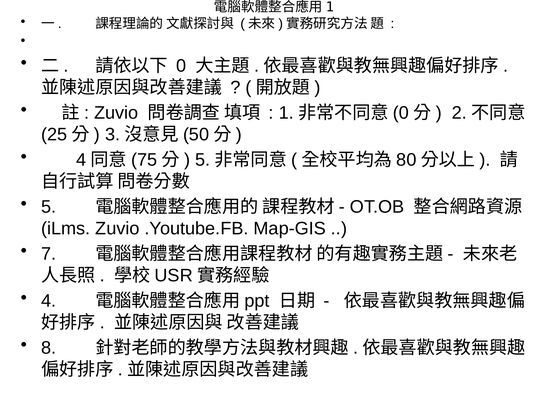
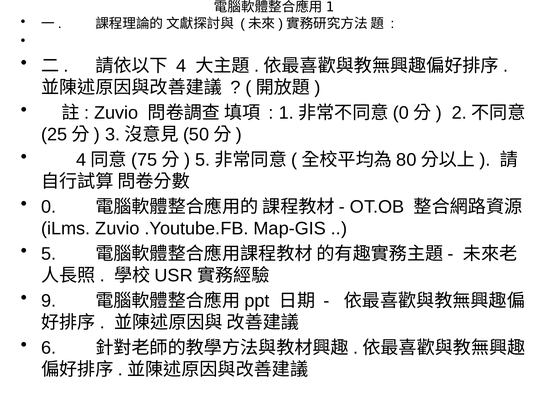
0: 0 -> 4
5: 5 -> 0
7: 7 -> 5
4: 4 -> 9
8: 8 -> 6
